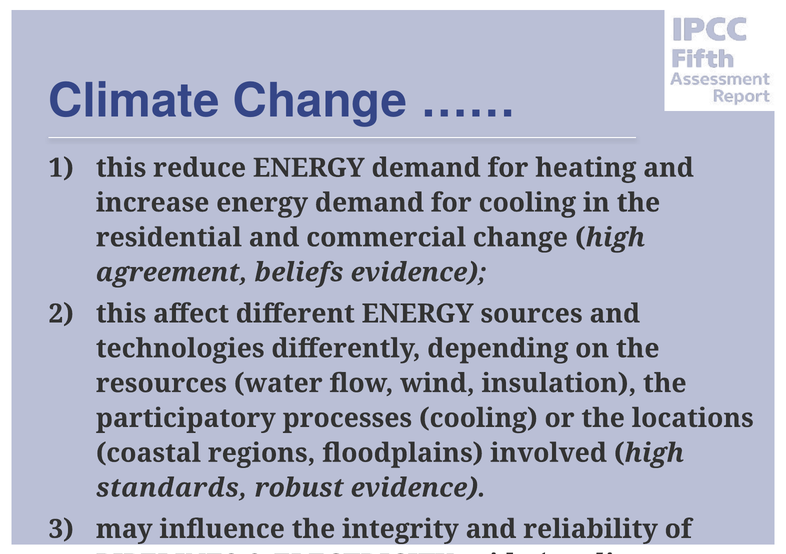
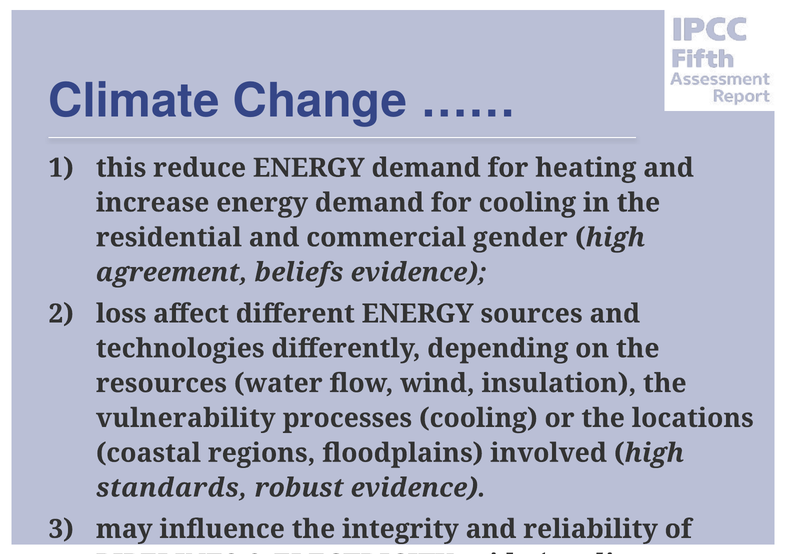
commercial change: change -> gender
this at (121, 314): this -> loss
participatory: participatory -> vulnerability
